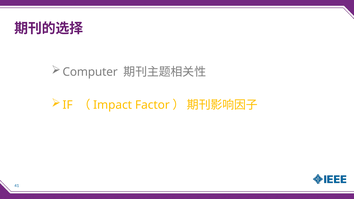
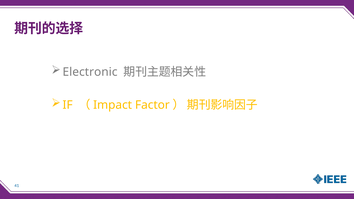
Computer: Computer -> Electronic
